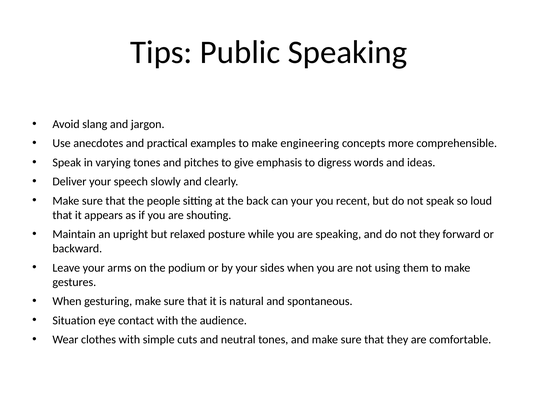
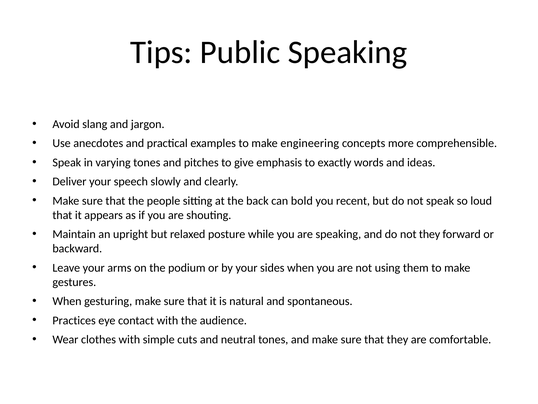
digress: digress -> exactly
can your: your -> bold
Situation: Situation -> Practices
